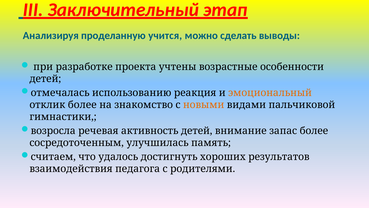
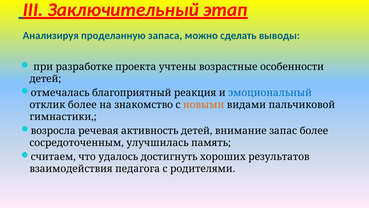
учится: учится -> запаса
использованию: использованию -> благоприятный
эмоциональный colour: orange -> blue
